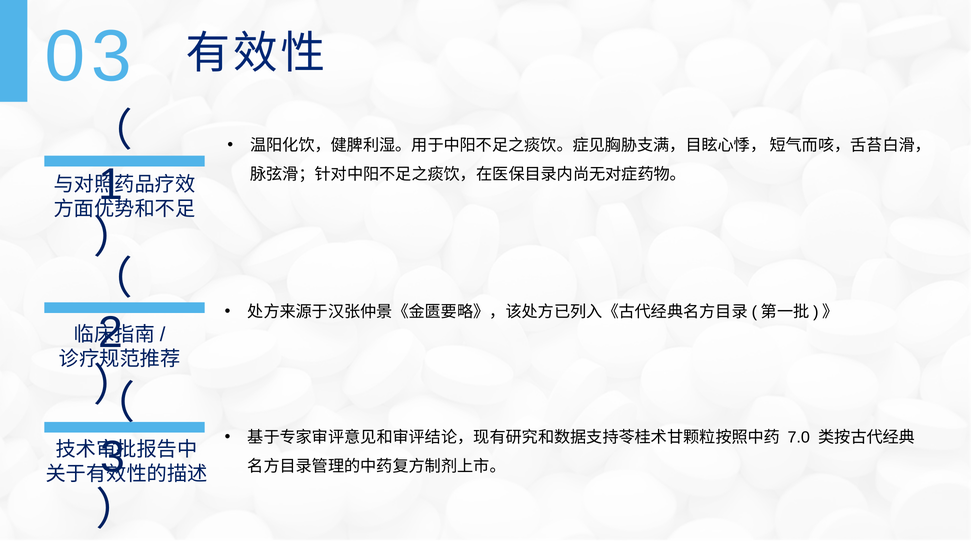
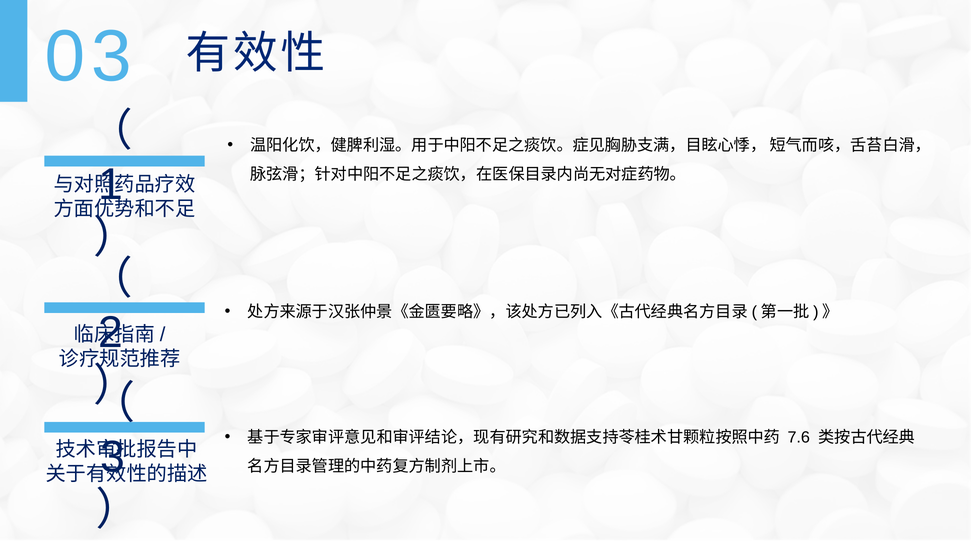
7.0: 7.0 -> 7.6
